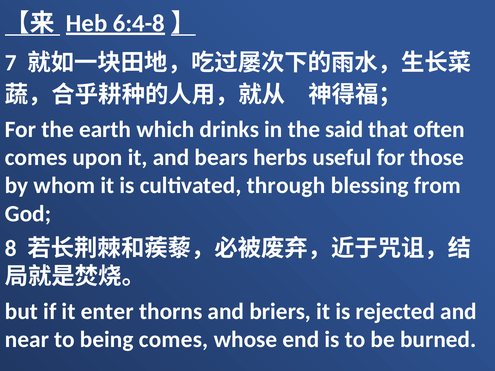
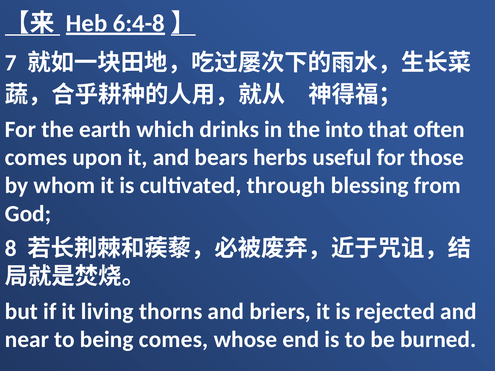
said: said -> into
enter: enter -> living
